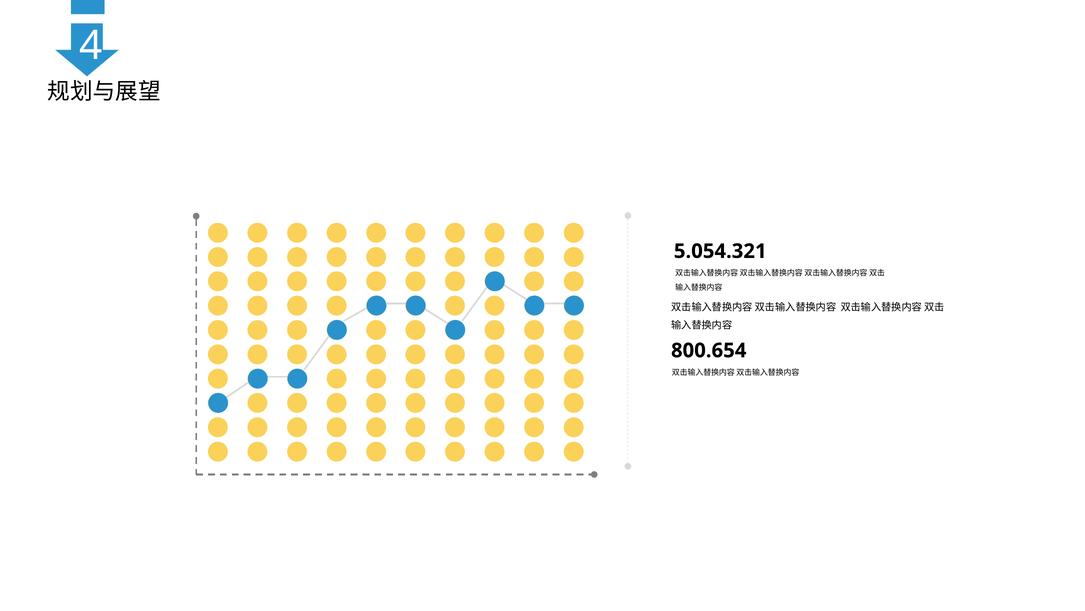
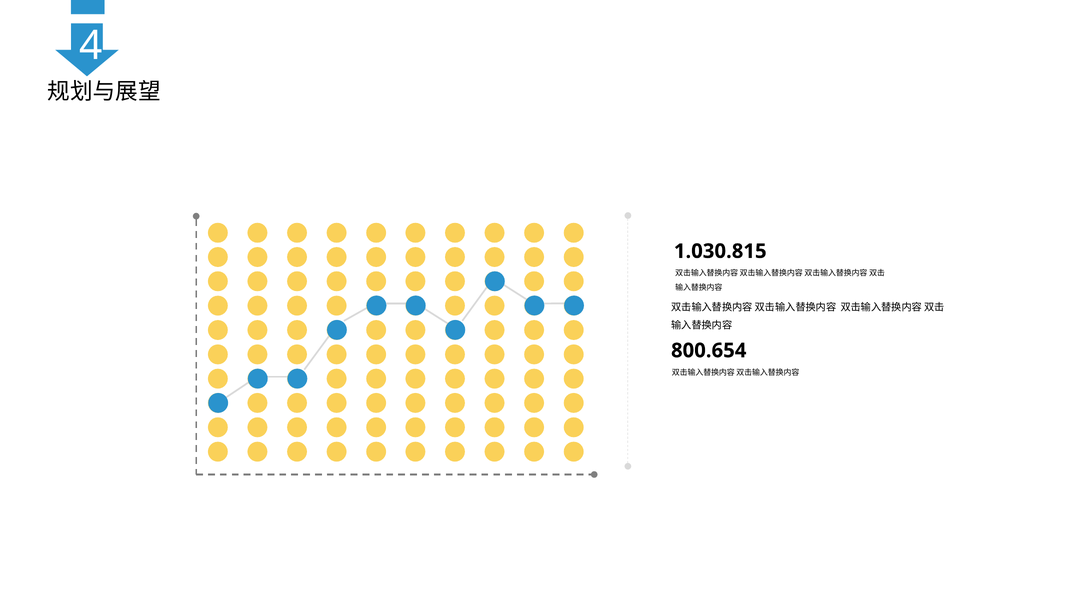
5.054.321: 5.054.321 -> 1.030.815
